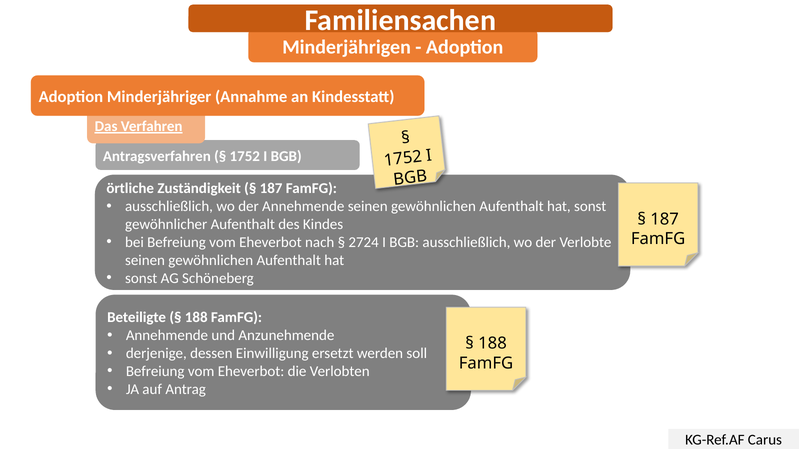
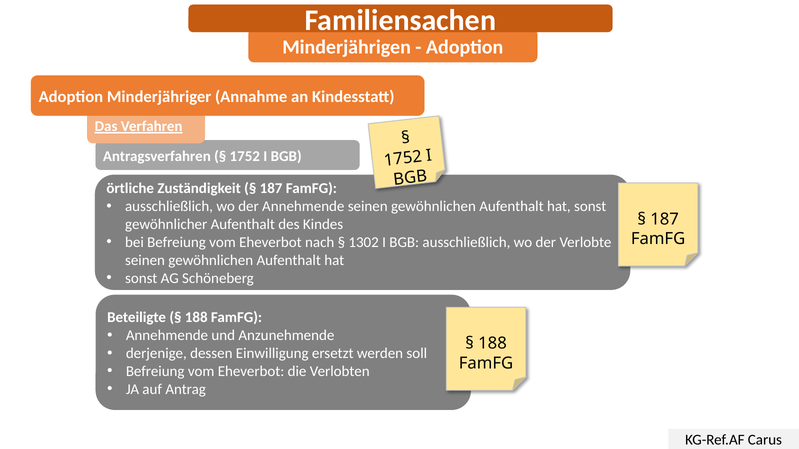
2724: 2724 -> 1302
